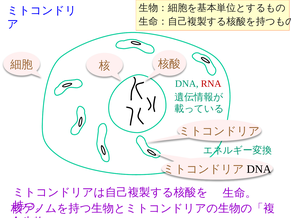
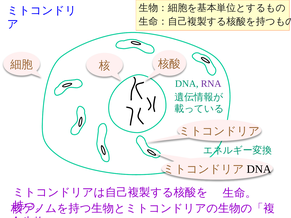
RNA colour: red -> purple
